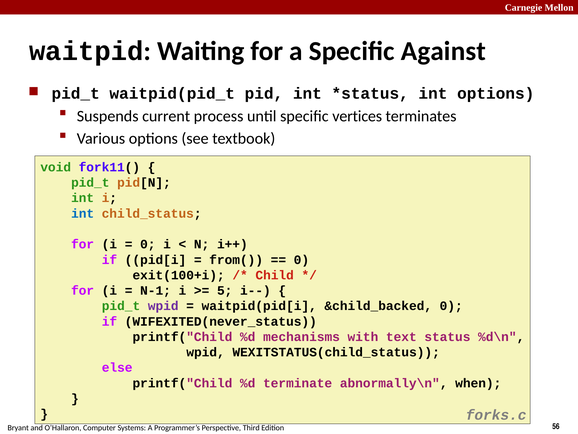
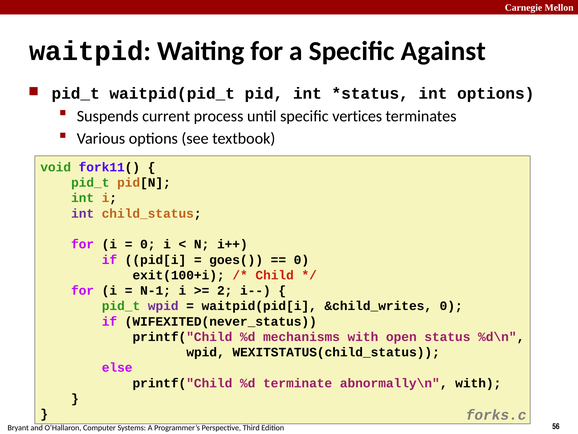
int at (83, 213) colour: blue -> purple
from(: from( -> goes(
5: 5 -> 2
&child_backed: &child_backed -> &child_writes
text: text -> open
abnormally\n when: when -> with
